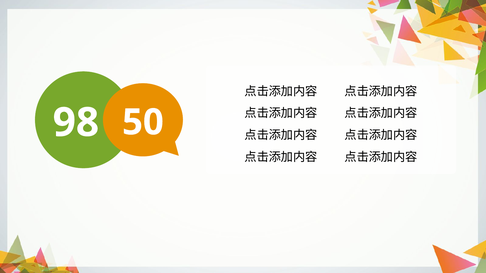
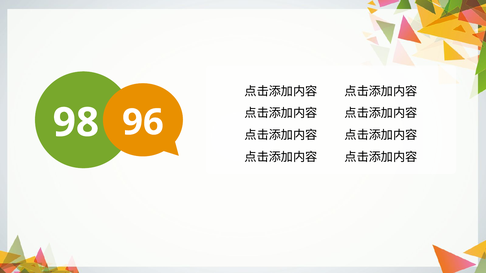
50: 50 -> 96
